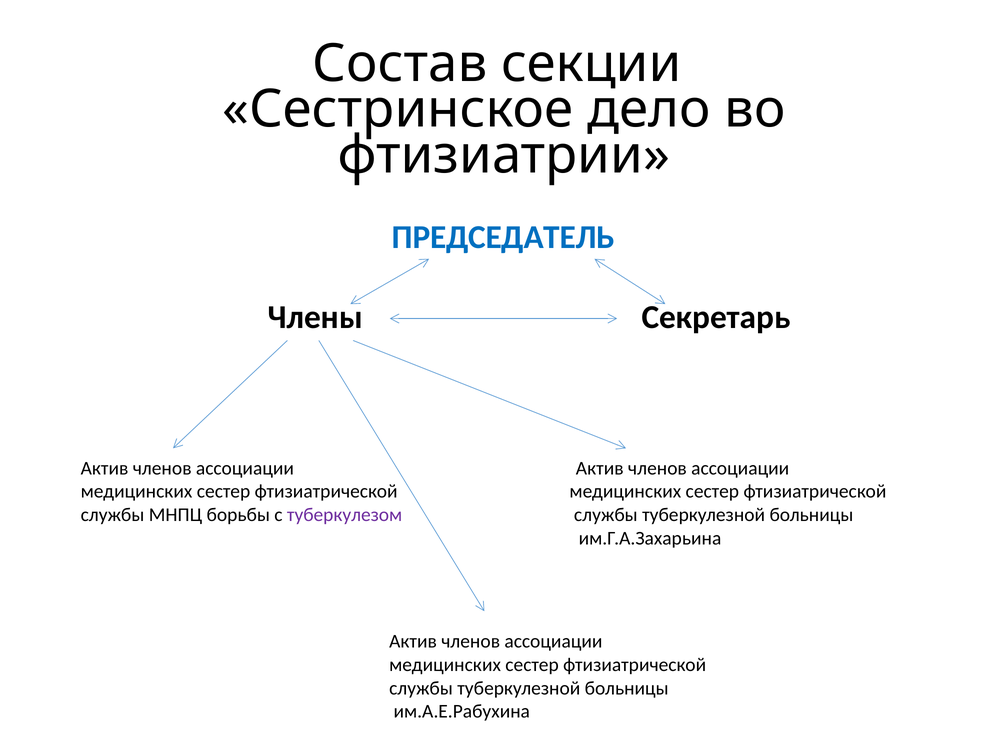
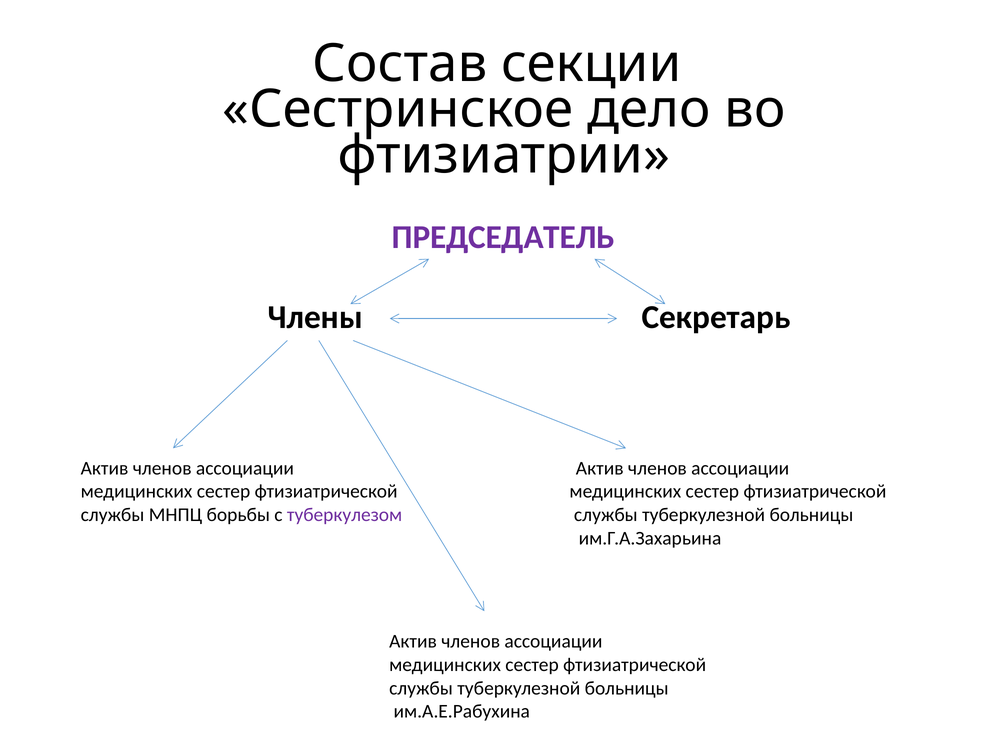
ПРЕДСЕДАТЕЛЬ colour: blue -> purple
